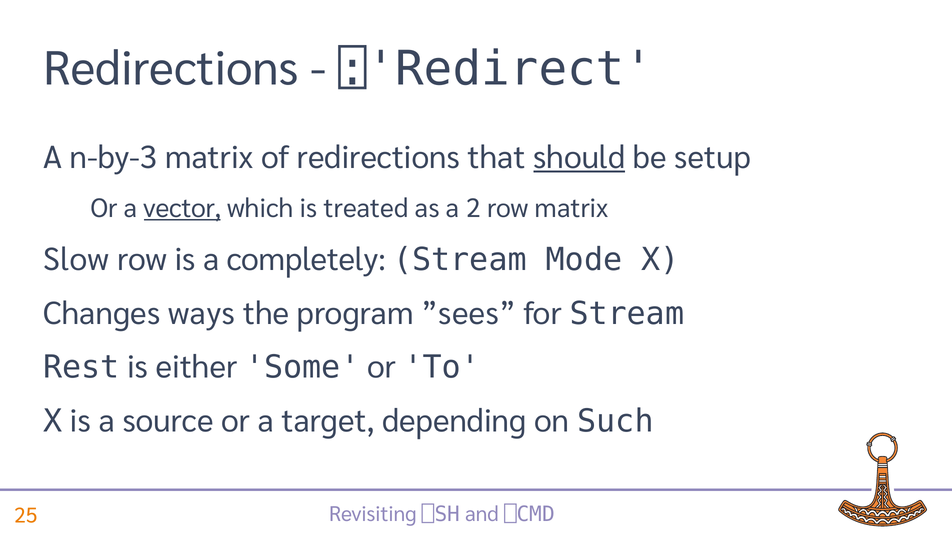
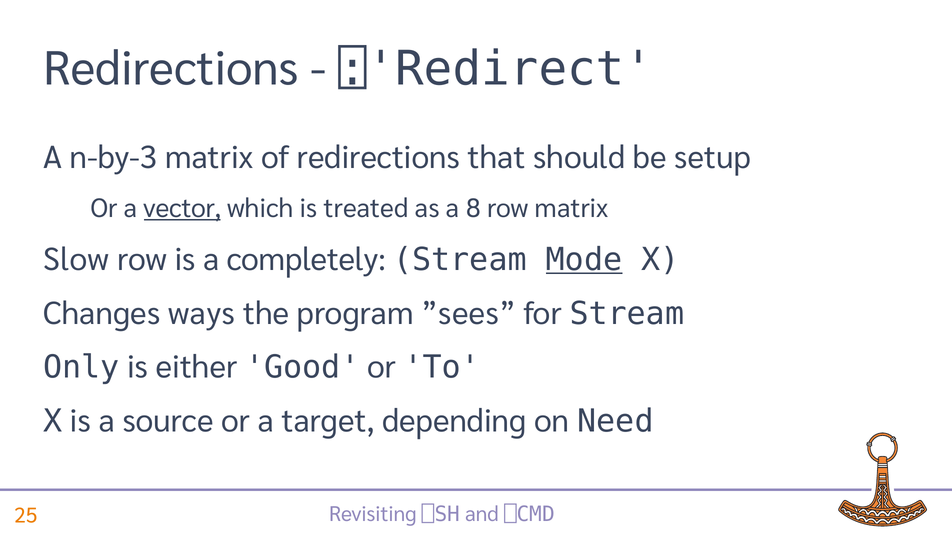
should underline: present -> none
2: 2 -> 8
Mode underline: none -> present
Rest: Rest -> Only
Some: Some -> Good
Such: Such -> Need
